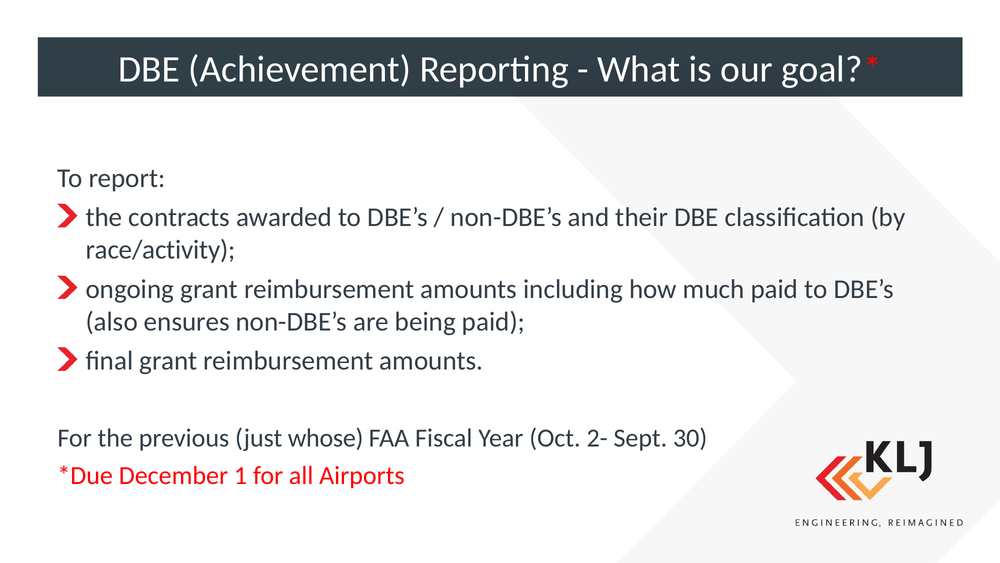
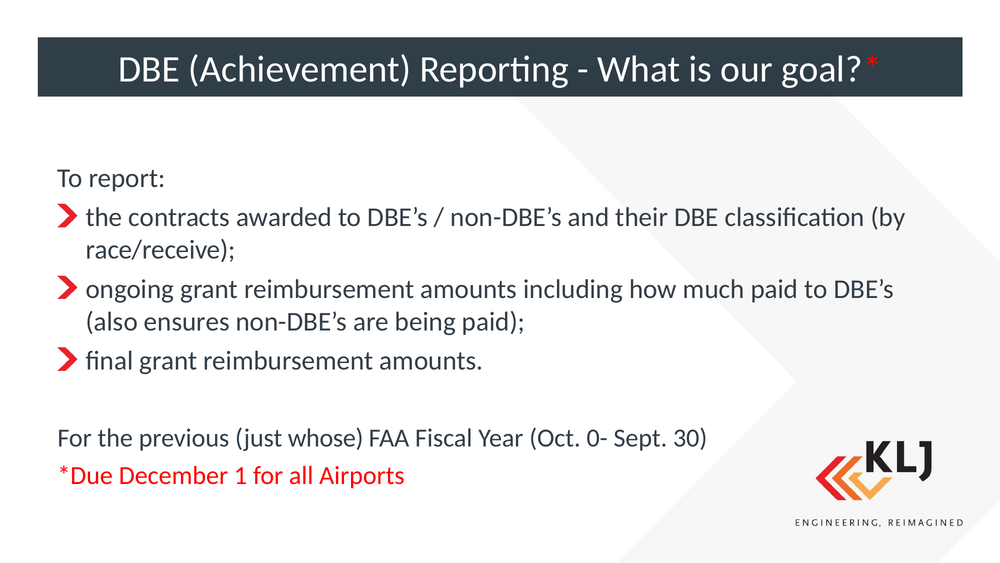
race/activity: race/activity -> race/receive
2-: 2- -> 0-
